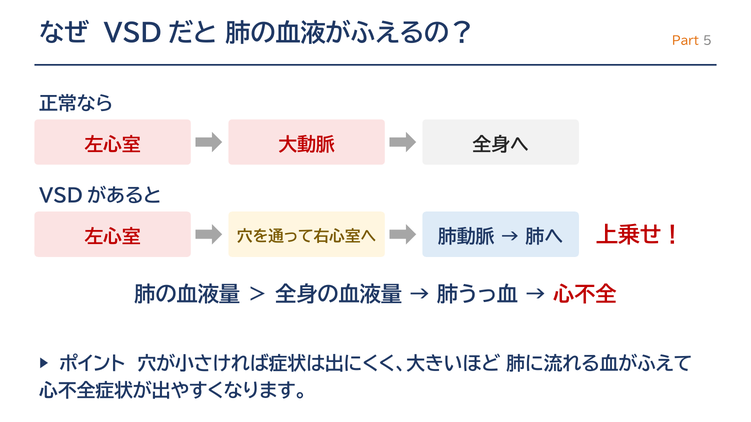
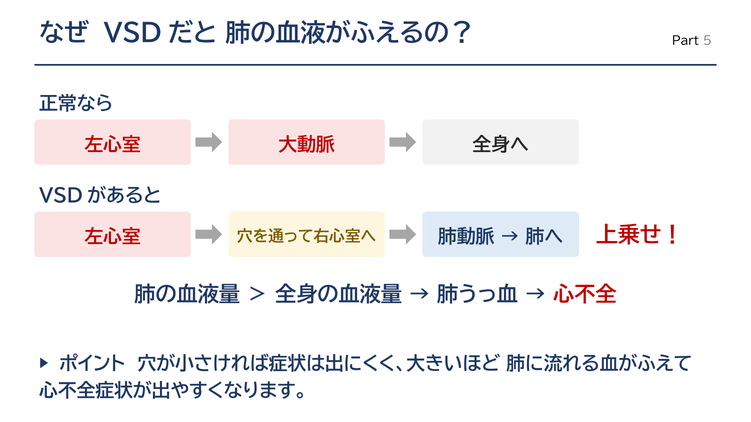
Part colour: orange -> black
